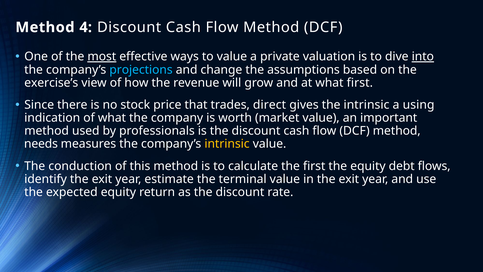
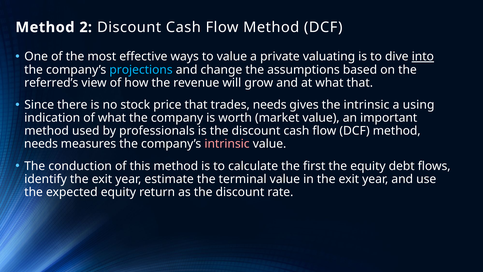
4: 4 -> 2
most underline: present -> none
valuation: valuation -> valuating
exercise’s: exercise’s -> referred’s
what first: first -> that
trades direct: direct -> needs
intrinsic at (227, 144) colour: yellow -> pink
